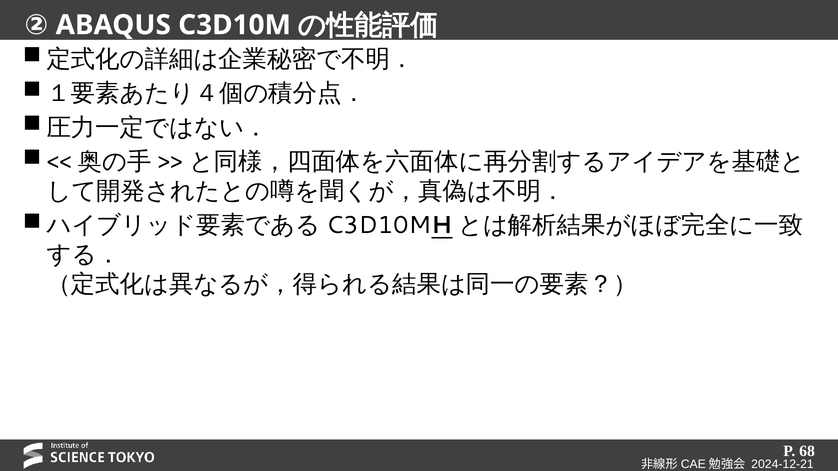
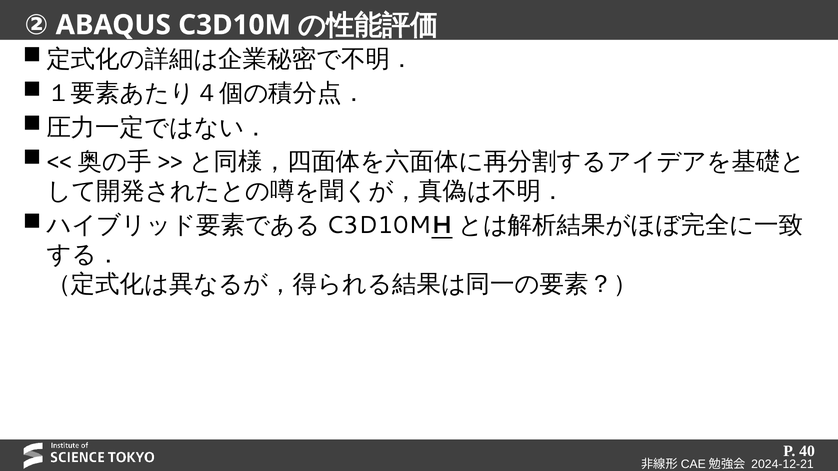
68: 68 -> 40
